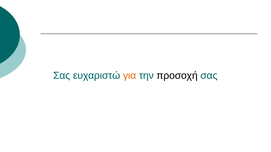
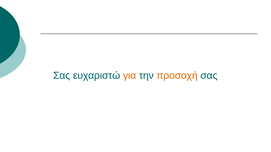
προσοχή colour: black -> orange
